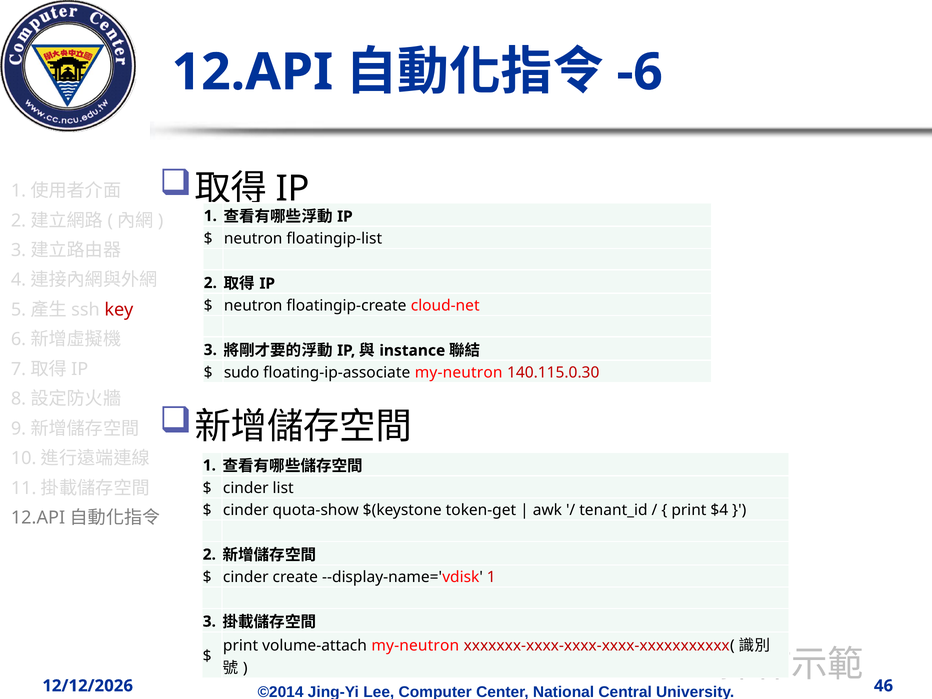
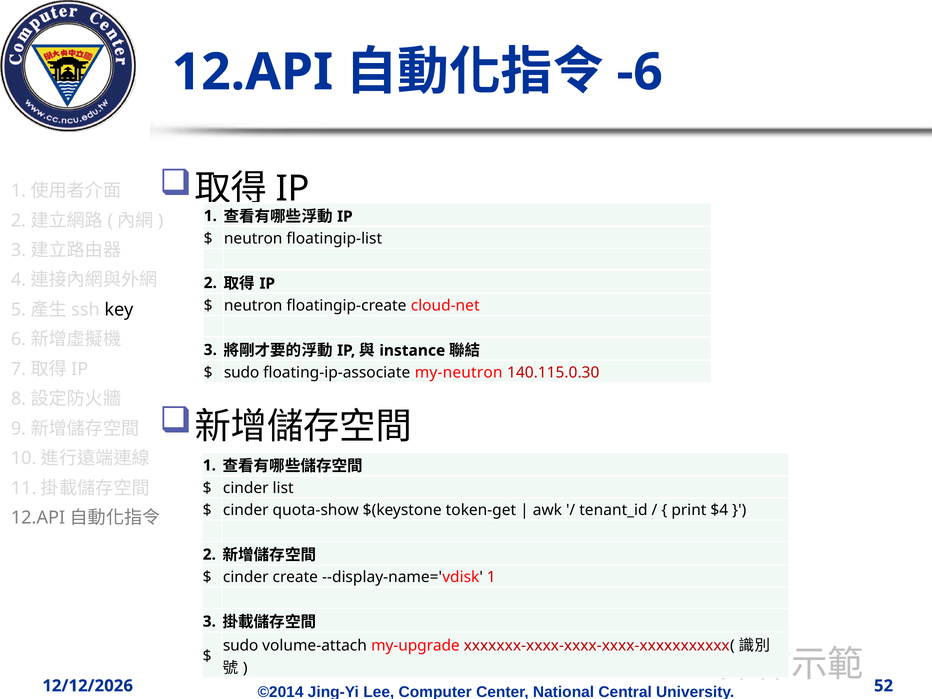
key colour: red -> black
print at (241, 646): print -> sudo
volume-attach my-neutron: my-neutron -> my-upgrade
46: 46 -> 52
